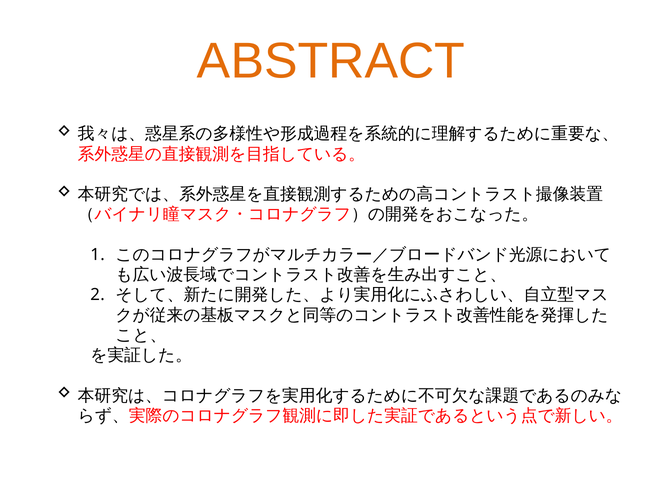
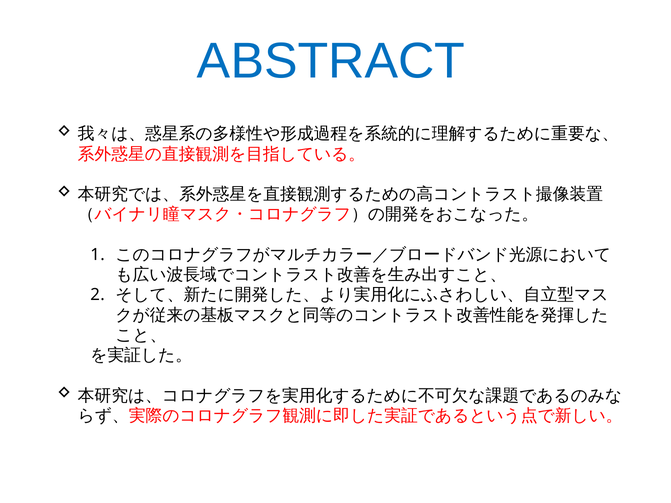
ABSTRACT colour: orange -> blue
